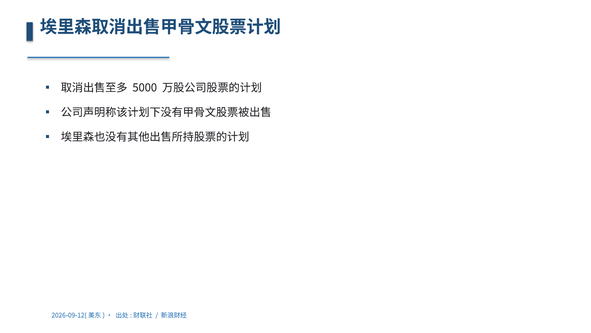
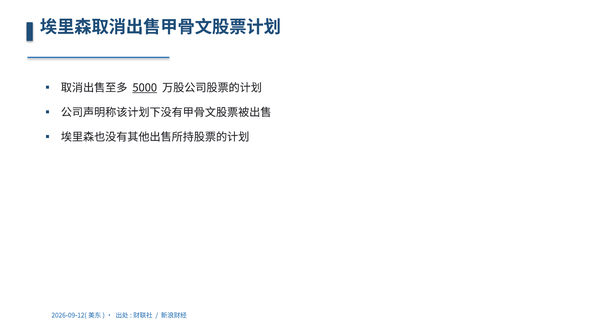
5000 underline: none -> present
